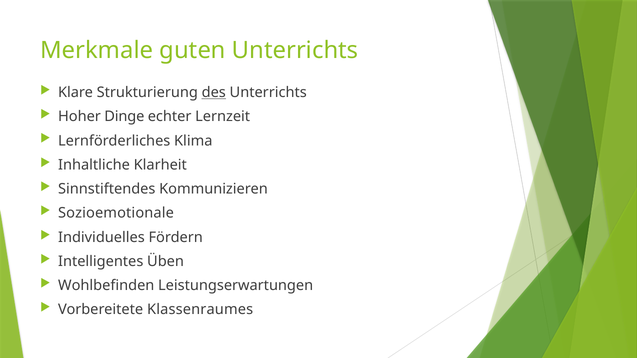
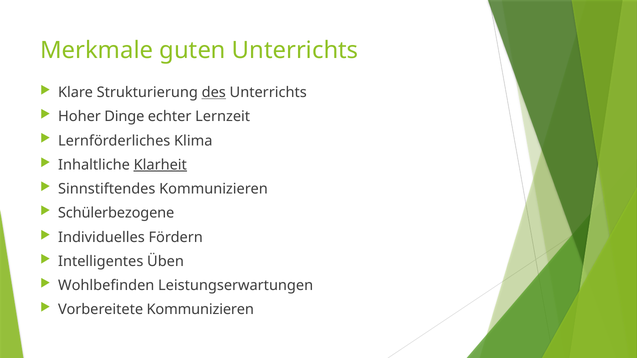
Klarheit underline: none -> present
Sozioemotionale: Sozioemotionale -> Schülerbezogene
Vorbereitete Klassenraumes: Klassenraumes -> Kommunizieren
